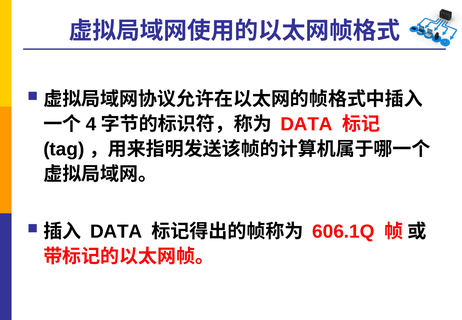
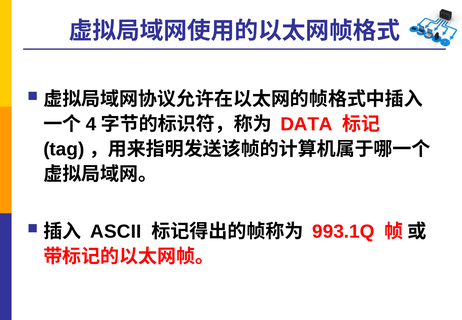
DATA at (116, 231): DATA -> ASCII
606.1Q: 606.1Q -> 993.1Q
